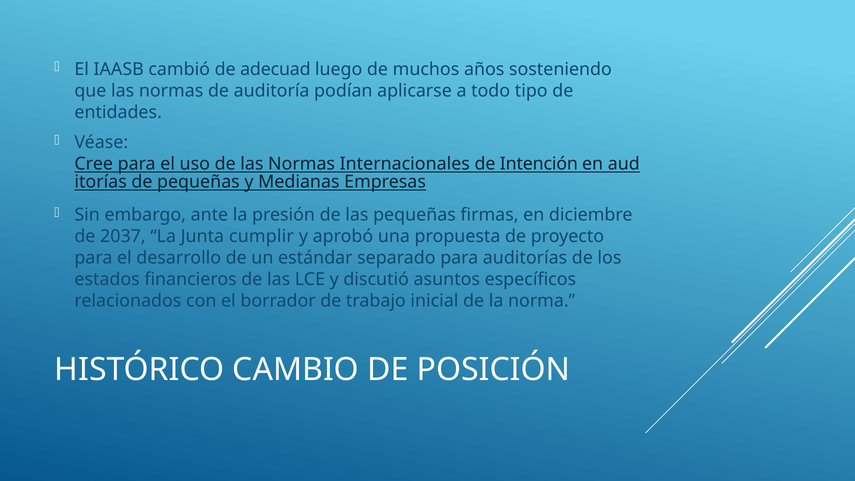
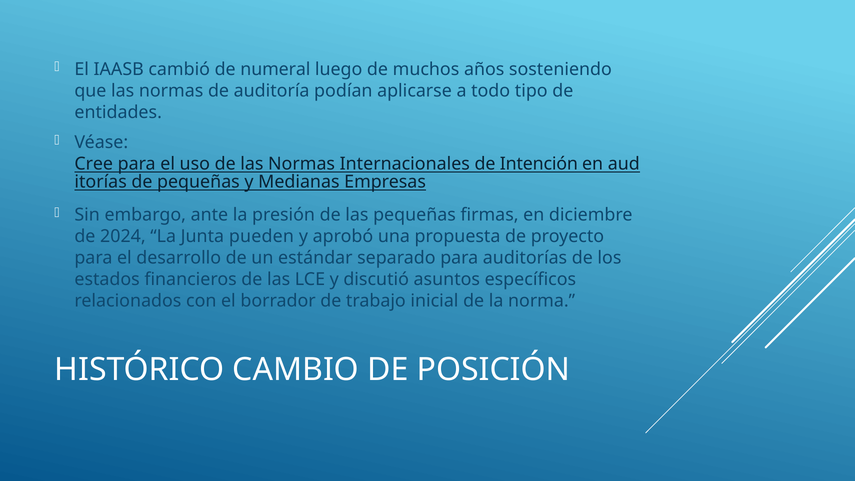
adecuad: adecuad -> numeral
2037: 2037 -> 2024
cumplir: cumplir -> pueden
